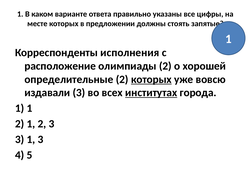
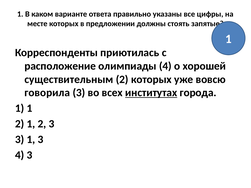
исполнения: исполнения -> приютилась
олимпиады 2: 2 -> 4
определительные: определительные -> существительным
которых at (151, 79) underline: present -> none
издавали: издавали -> говорила
4 5: 5 -> 3
